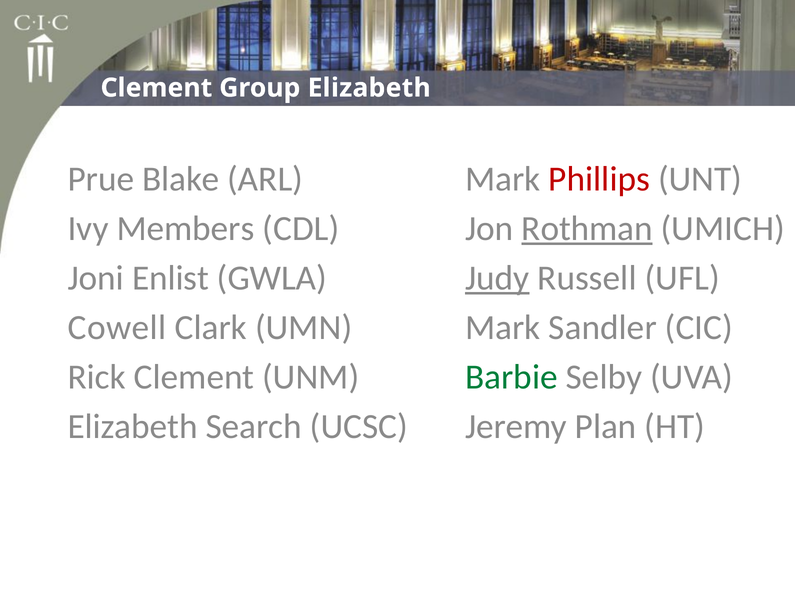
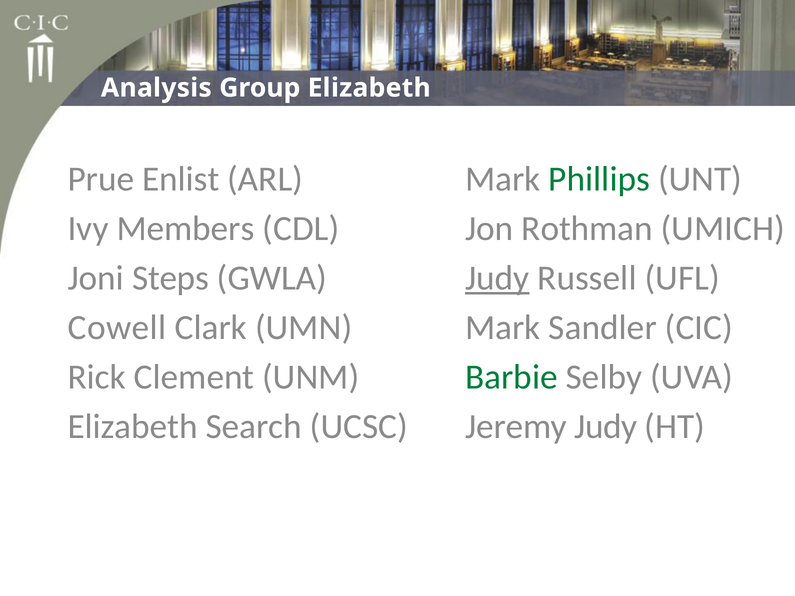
Clement at (156, 88): Clement -> Analysis
Blake: Blake -> Enlist
Phillips colour: red -> green
Rothman underline: present -> none
Enlist: Enlist -> Steps
Jeremy Plan: Plan -> Judy
